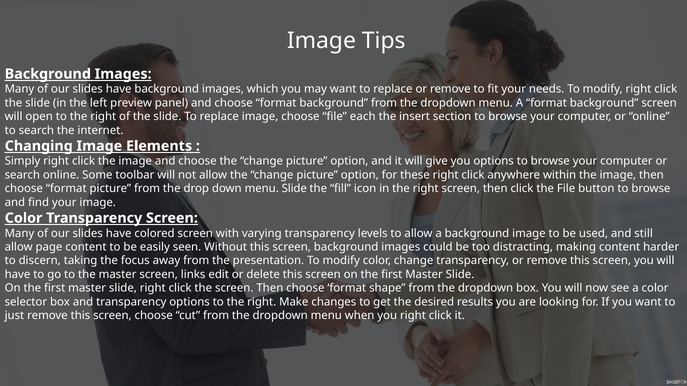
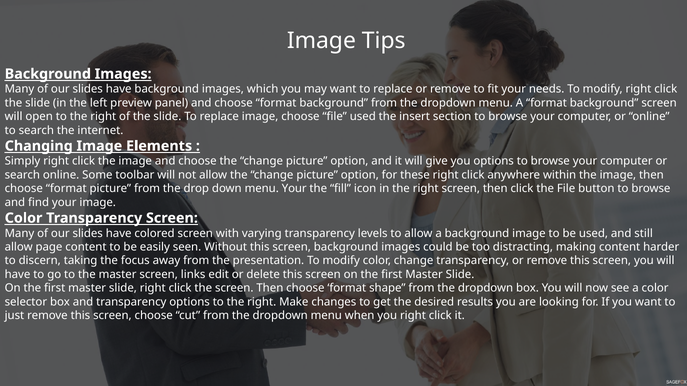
file each: each -> used
menu Slide: Slide -> Your
